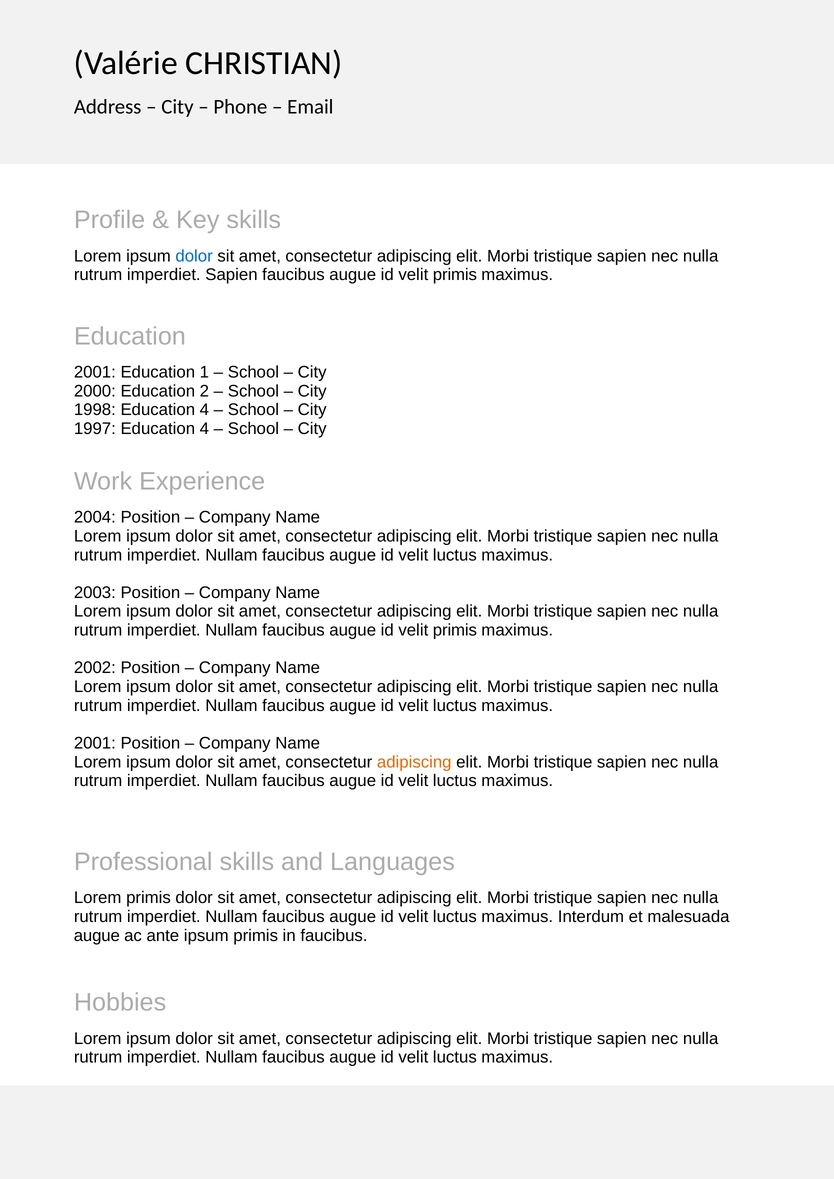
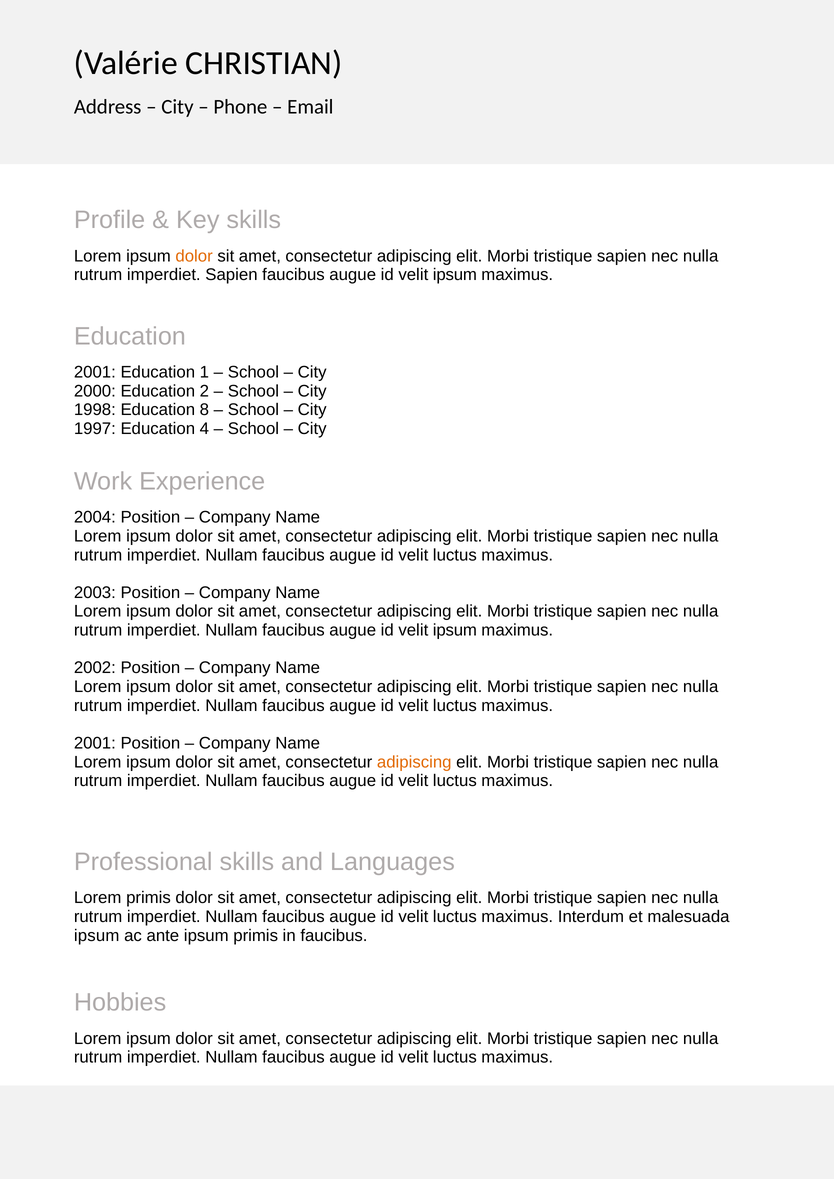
dolor at (194, 256) colour: blue -> orange
primis at (455, 275): primis -> ipsum
1998 Education 4: 4 -> 8
primis at (455, 631): primis -> ipsum
augue at (97, 936): augue -> ipsum
